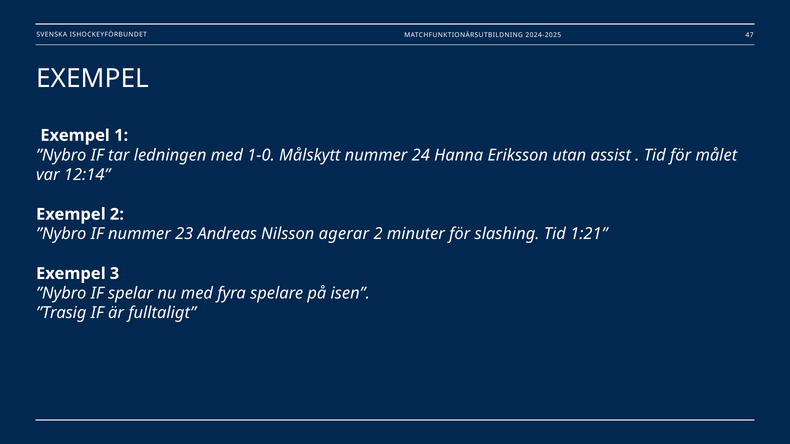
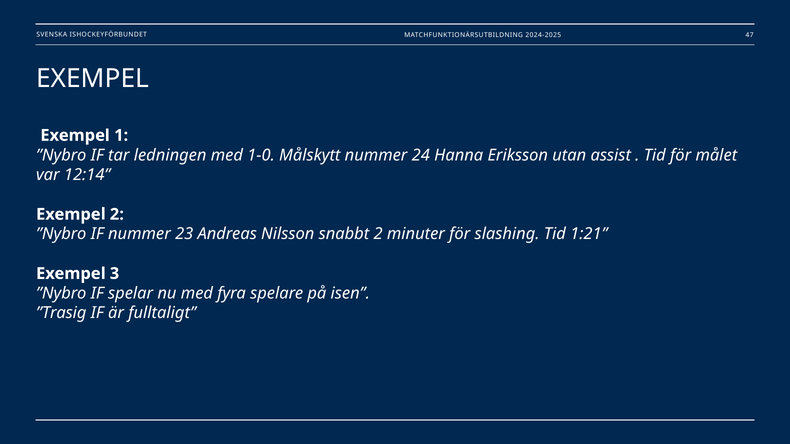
agerar: agerar -> snabbt
